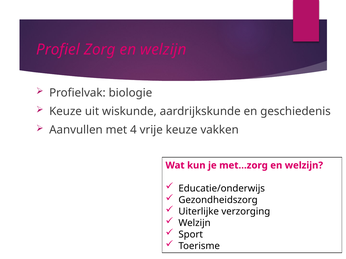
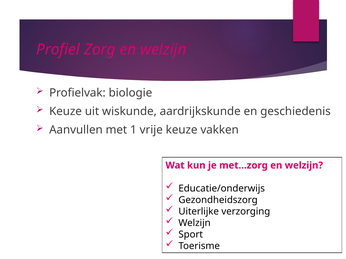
4: 4 -> 1
